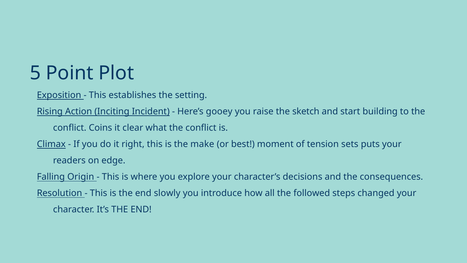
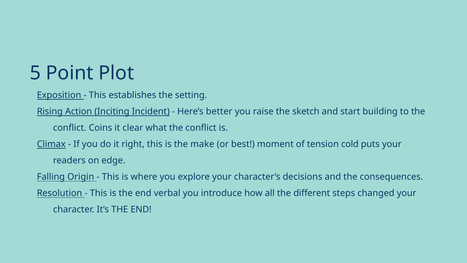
gooey: gooey -> better
sets: sets -> cold
slowly: slowly -> verbal
followed: followed -> different
